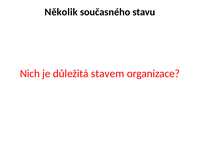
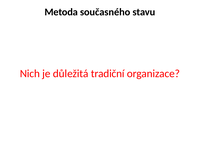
Několik: Několik -> Metoda
stavem: stavem -> tradiční
